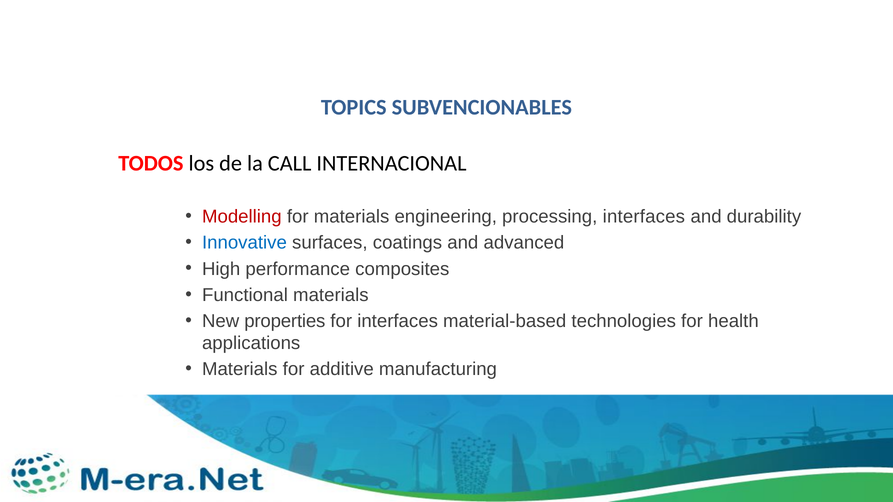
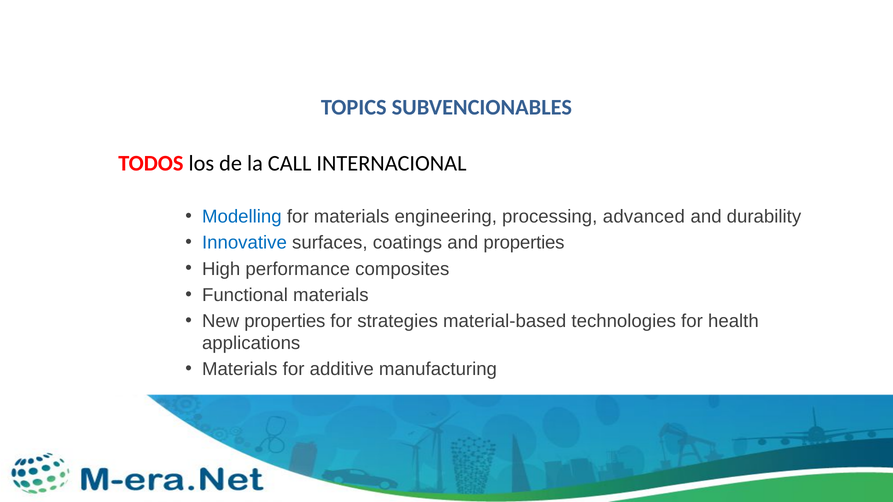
Modelling colour: red -> blue
processing interfaces: interfaces -> advanced
and advanced: advanced -> properties
for interfaces: interfaces -> strategies
